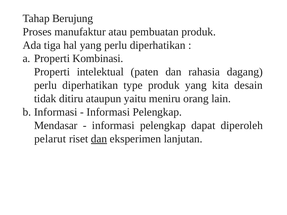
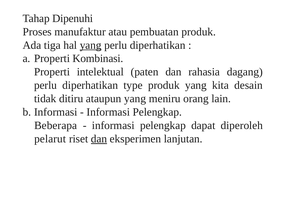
Berujung: Berujung -> Dipenuhi
yang at (91, 45) underline: none -> present
ataupun yaitu: yaitu -> yang
Mendasar: Mendasar -> Beberapa
